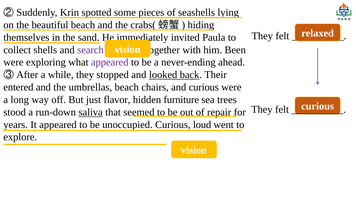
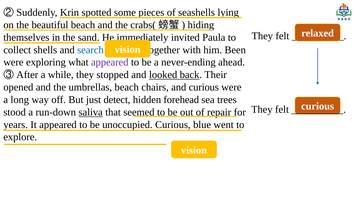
search colour: purple -> blue
entered: entered -> opened
flavor: flavor -> detect
furniture: furniture -> forehead
loud: loud -> blue
